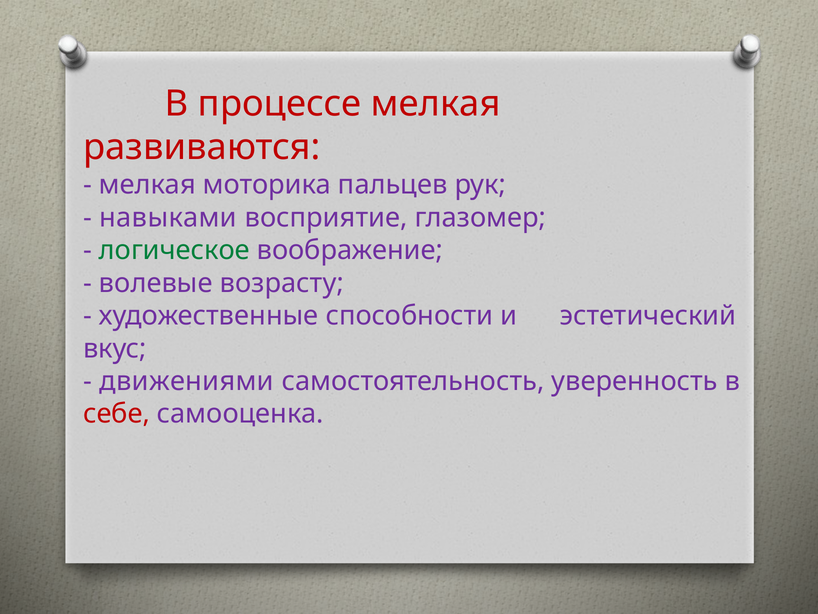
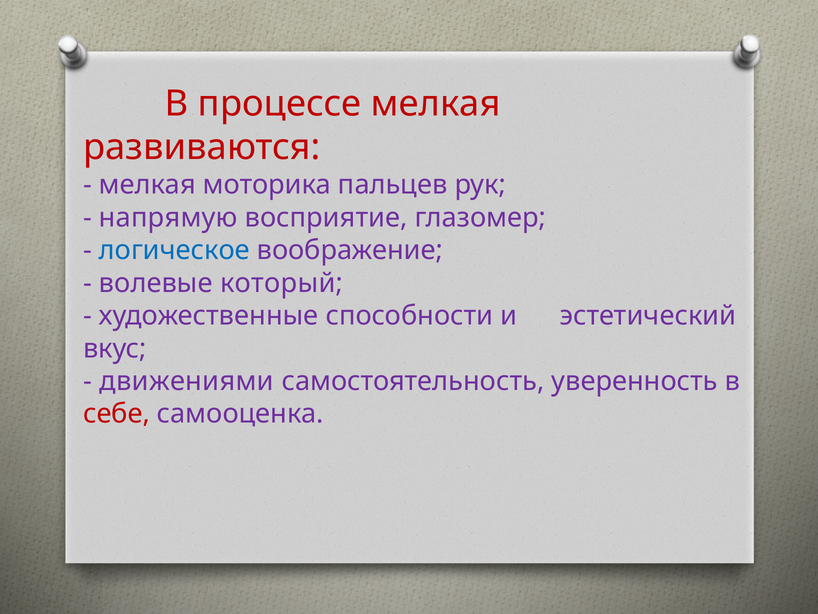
навыками: навыками -> напрямую
логическое colour: green -> blue
возрасту: возрасту -> который
